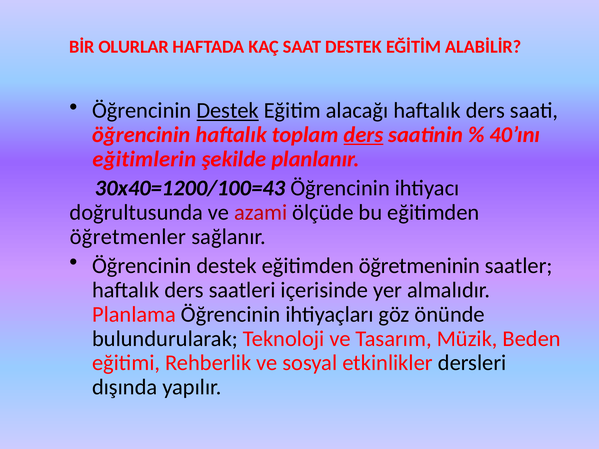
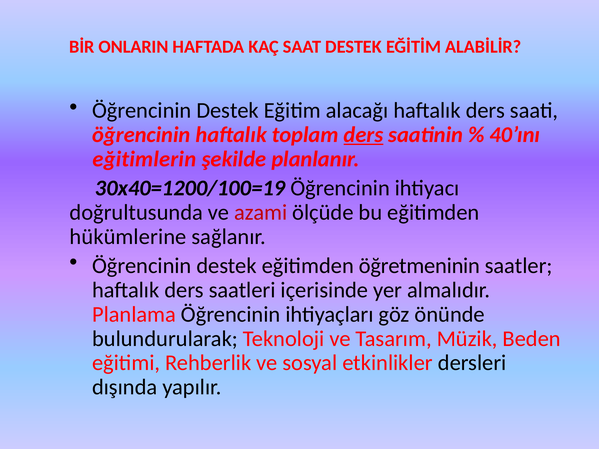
OLURLAR: OLURLAR -> ONLARIN
Destek at (228, 111) underline: present -> none
30x40=1200/100=43: 30x40=1200/100=43 -> 30x40=1200/100=19
öğretmenler: öğretmenler -> hükümlerine
